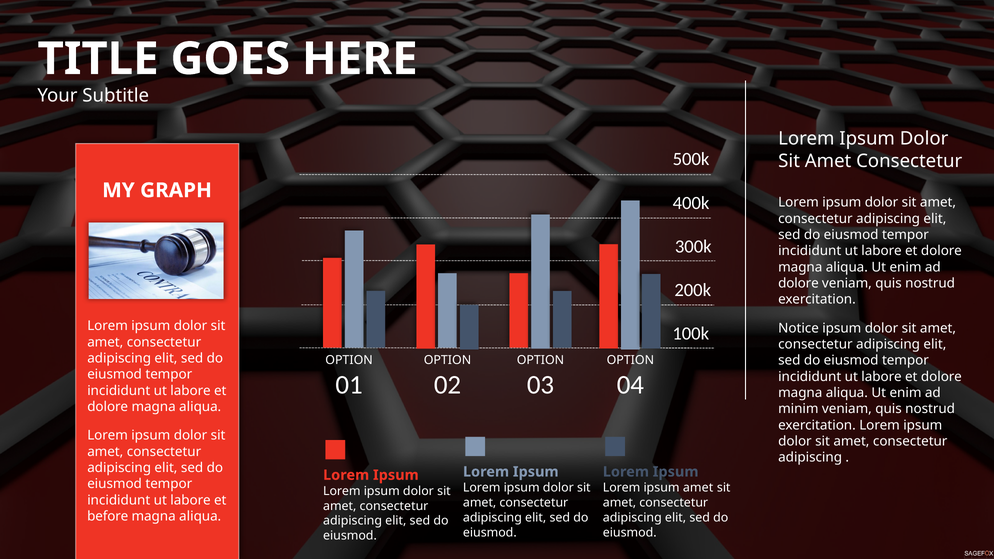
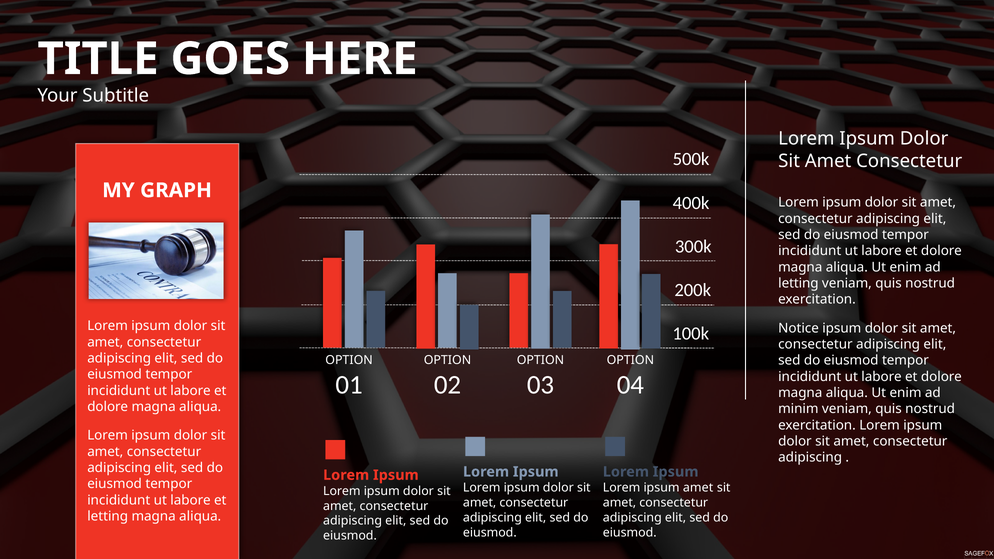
dolore at (798, 283): dolore -> letting
before at (108, 516): before -> letting
